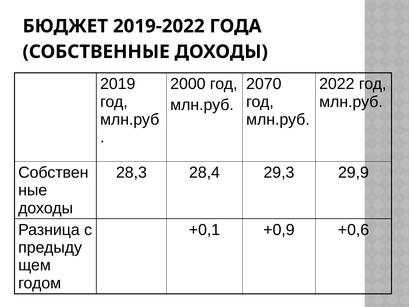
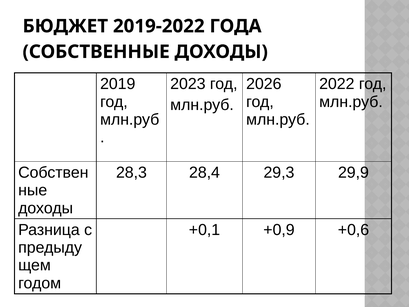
2000: 2000 -> 2023
2070: 2070 -> 2026
